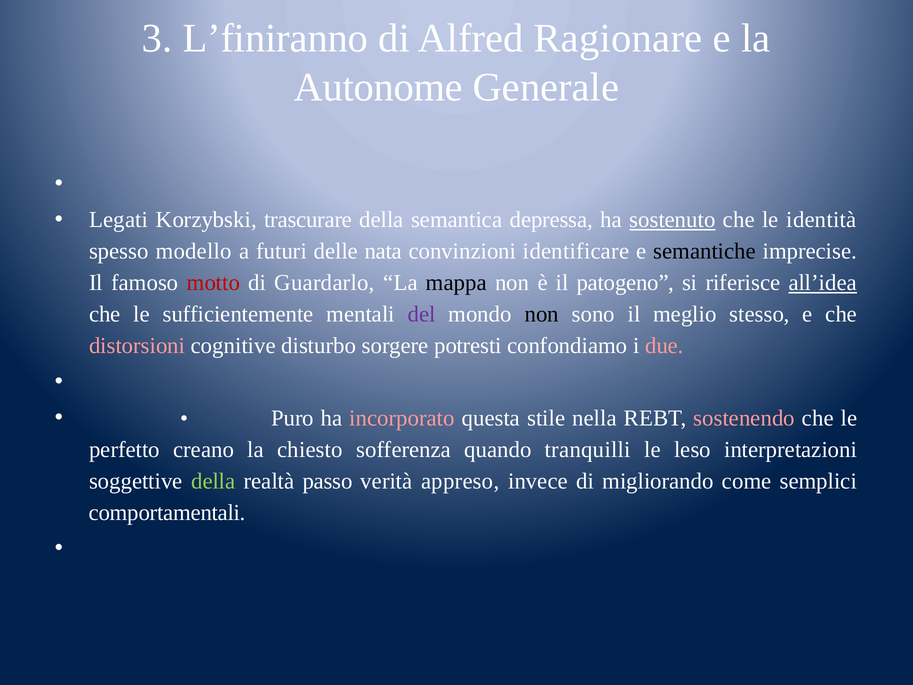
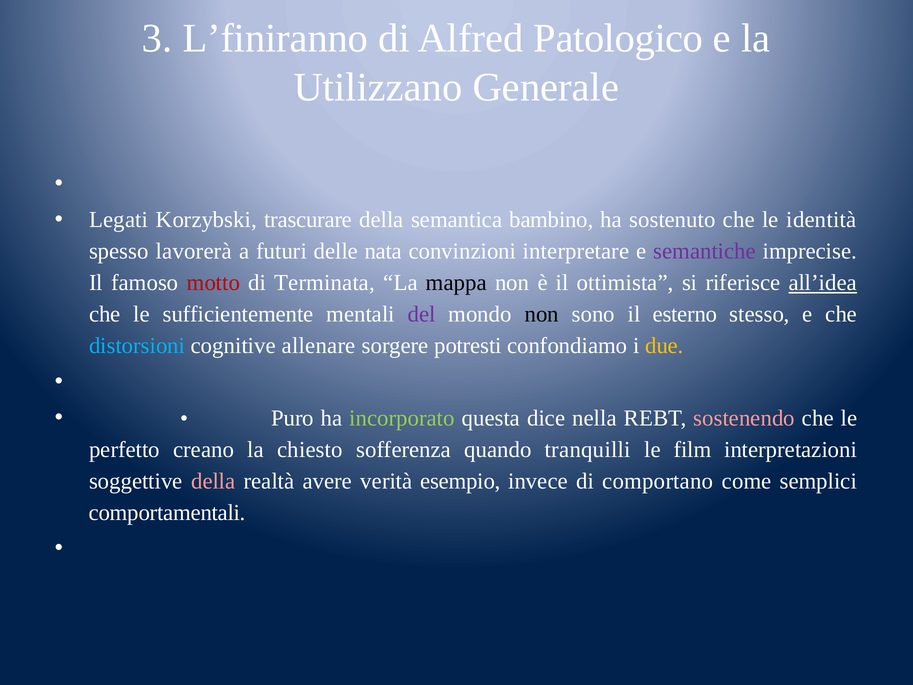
Ragionare: Ragionare -> Patologico
Autonome: Autonome -> Utilizzano
depressa: depressa -> bambino
sostenuto underline: present -> none
modello: modello -> lavorerà
identificare: identificare -> interpretare
semantiche colour: black -> purple
Guardarlo: Guardarlo -> Terminata
patogeno: patogeno -> ottimista
meglio: meglio -> esterno
distorsioni colour: pink -> light blue
disturbo: disturbo -> allenare
due colour: pink -> yellow
incorporato colour: pink -> light green
stile: stile -> dice
leso: leso -> film
della at (213, 481) colour: light green -> pink
passo: passo -> avere
appreso: appreso -> esempio
migliorando: migliorando -> comportano
